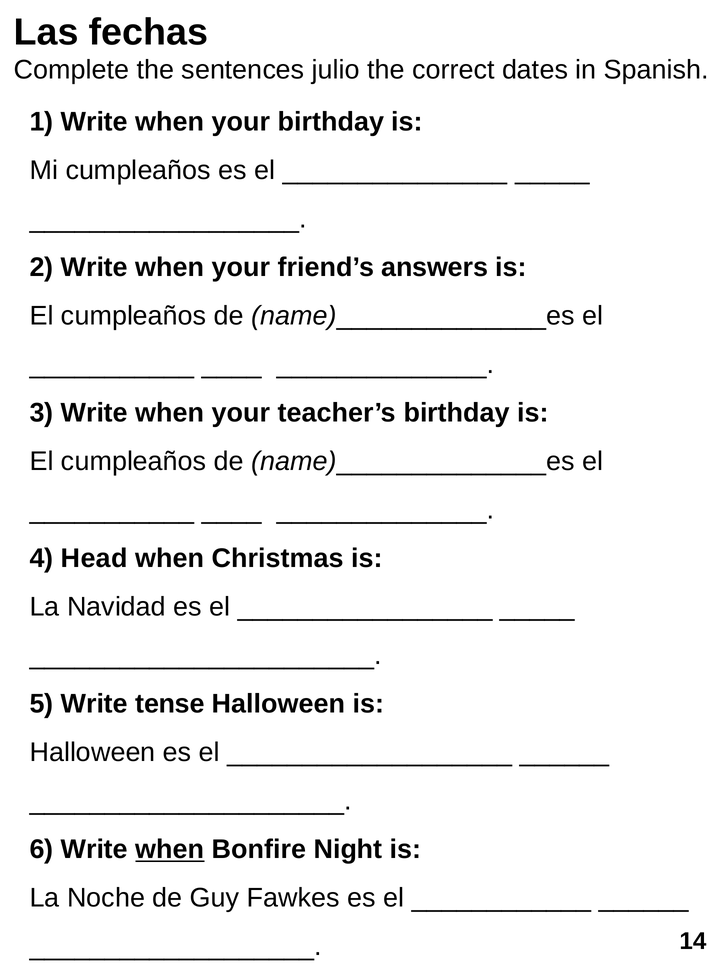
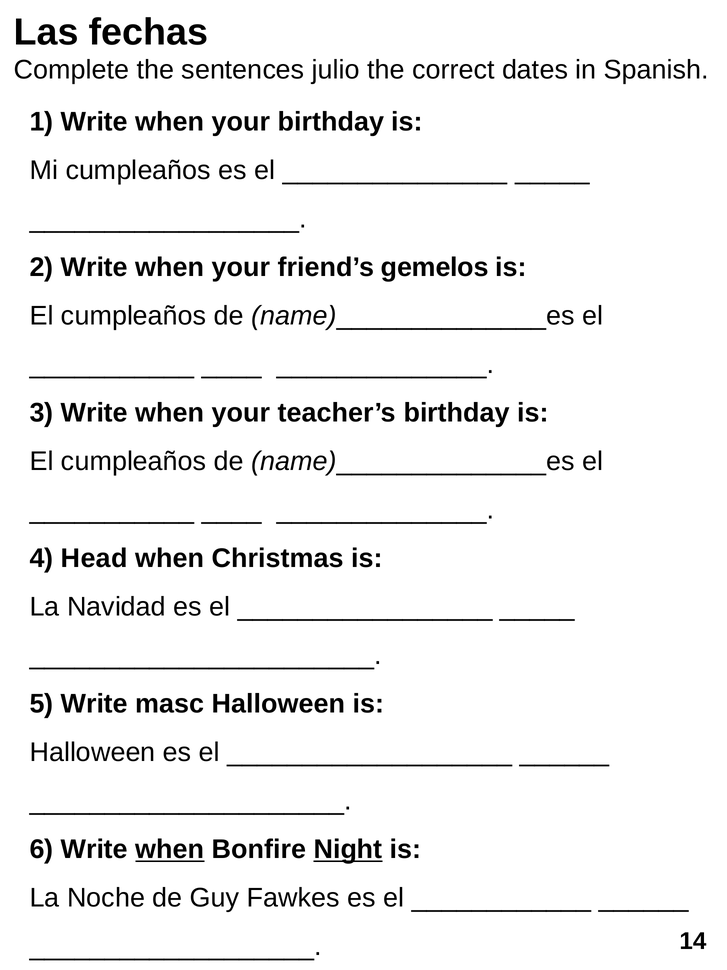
answers: answers -> gemelos
tense: tense -> masc
Night underline: none -> present
